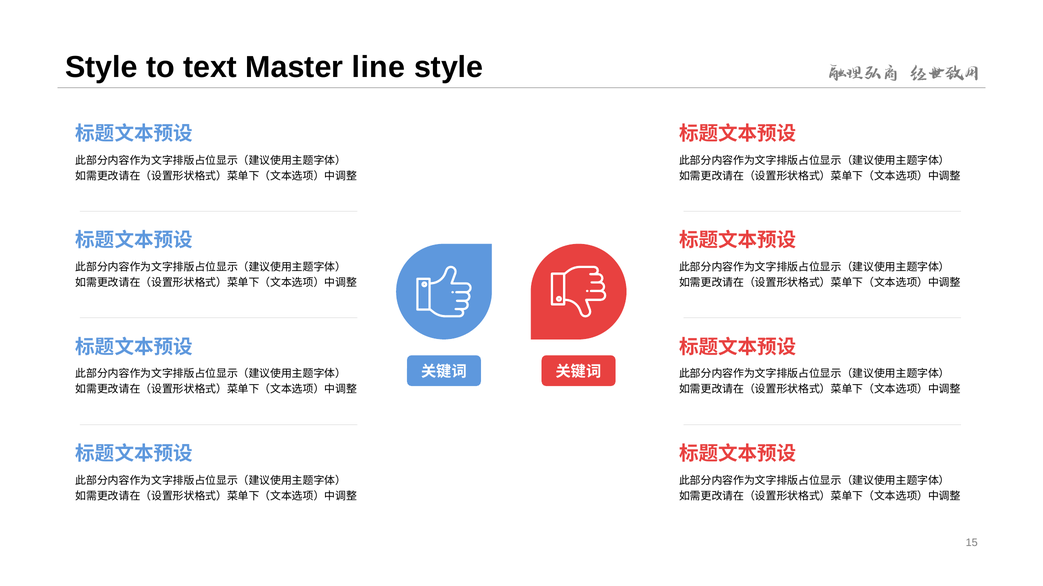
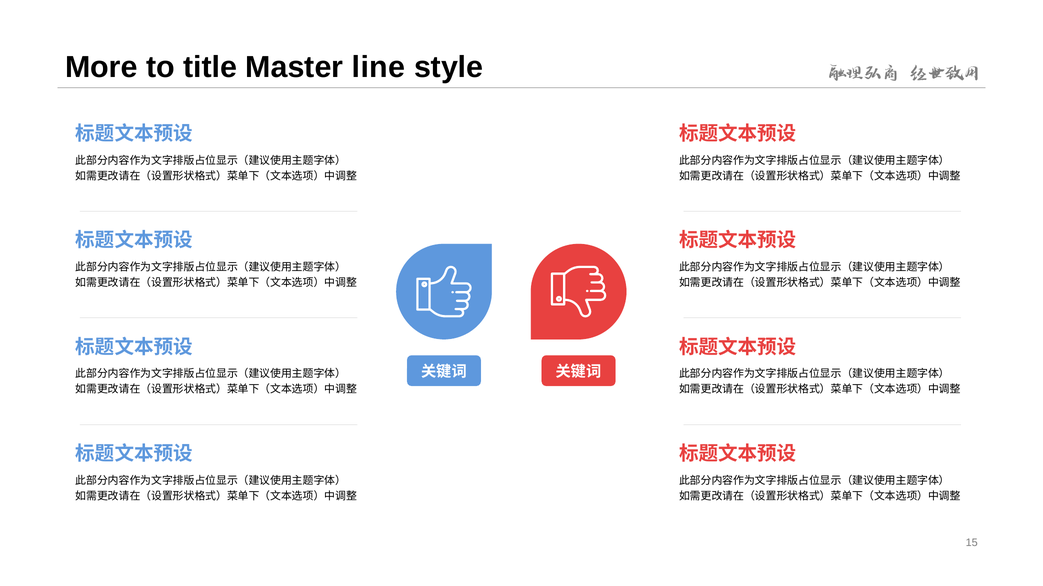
Style at (101, 67): Style -> More
text: text -> title
